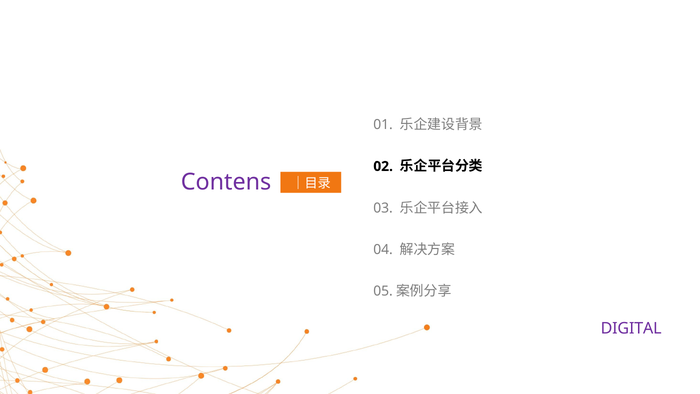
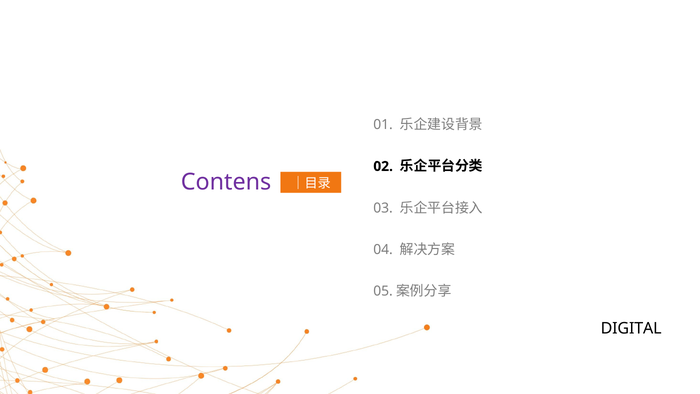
DIGITAL colour: purple -> black
